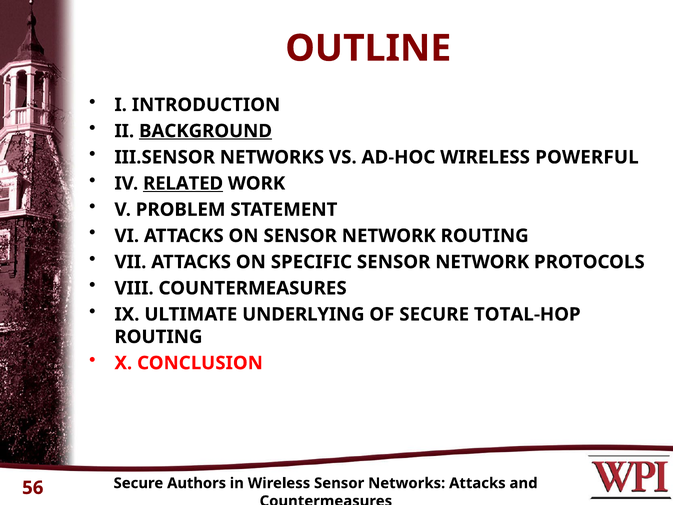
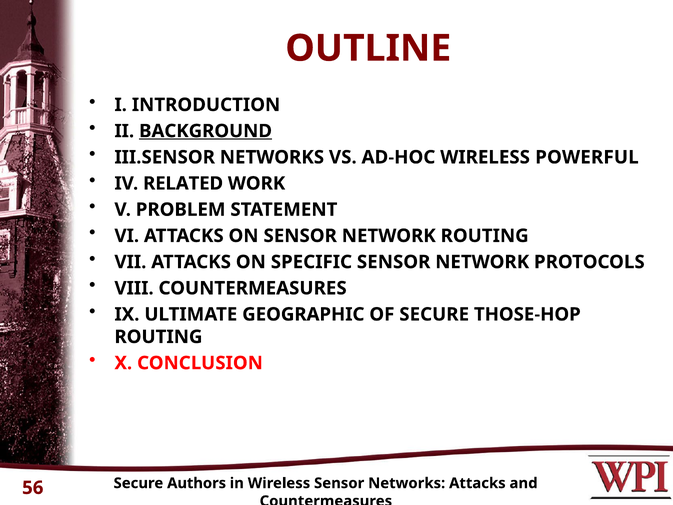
RELATED underline: present -> none
UNDERLYING: UNDERLYING -> GEOGRAPHIC
TOTAL-HOP: TOTAL-HOP -> THOSE-HOP
